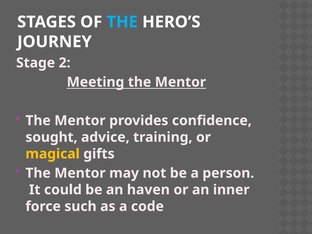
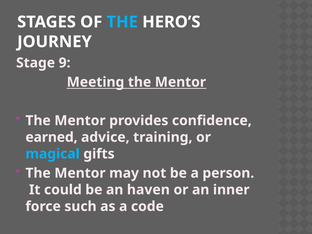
2: 2 -> 9
sought: sought -> earned
magical colour: yellow -> light blue
